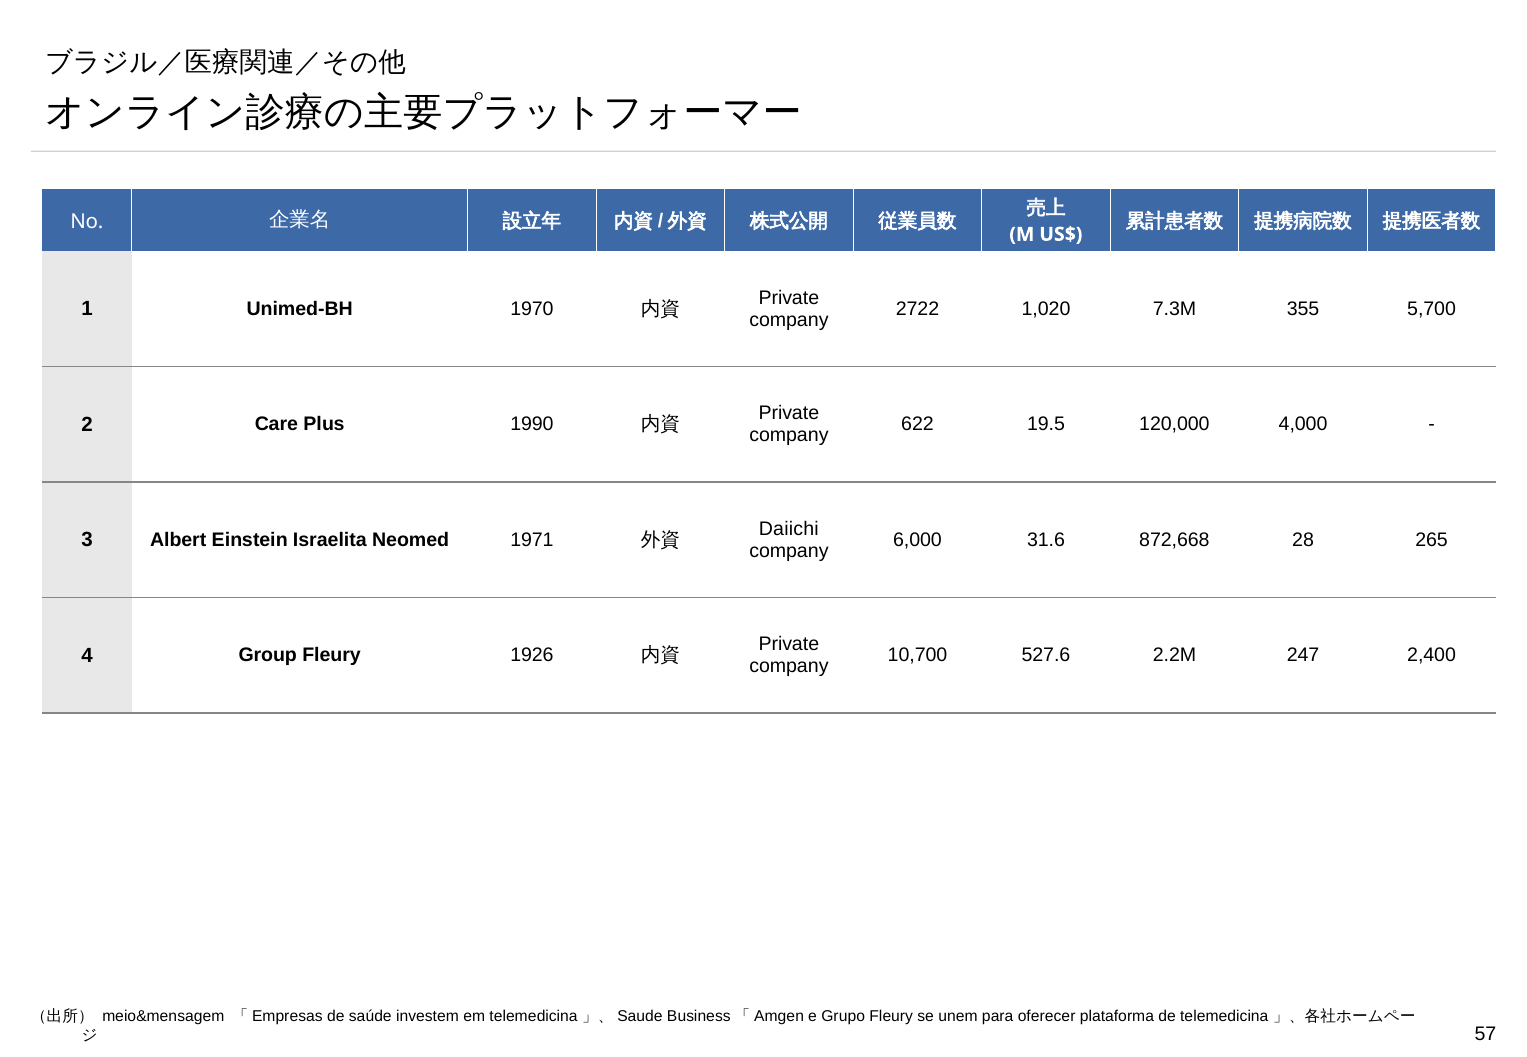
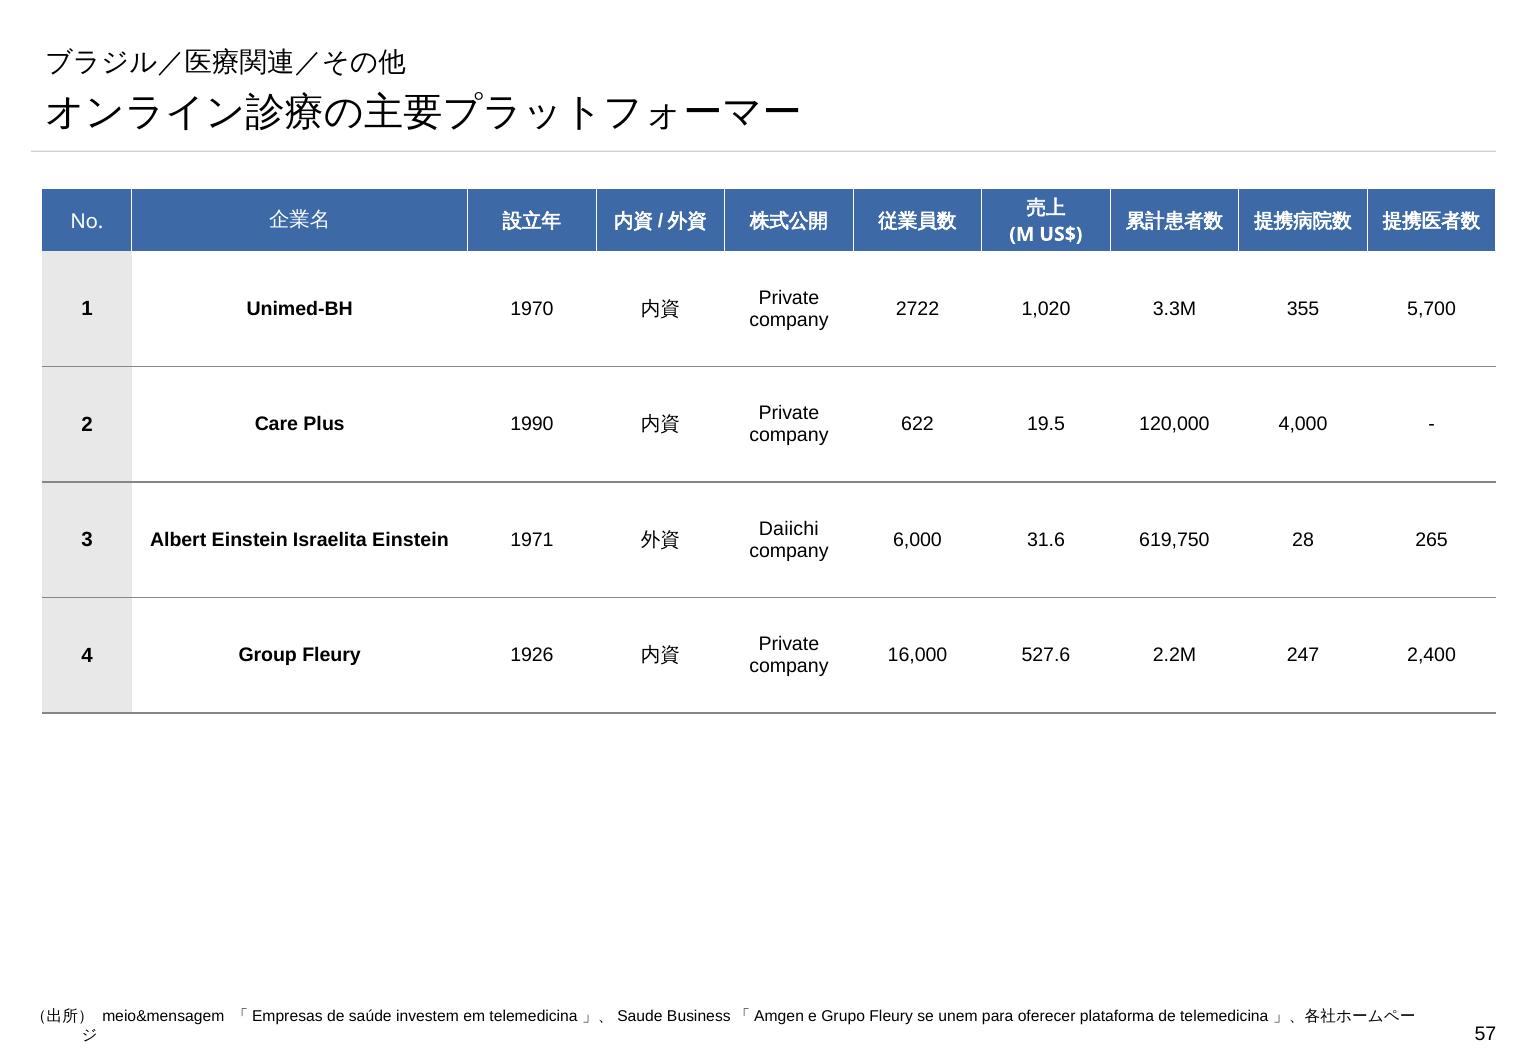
7.3M: 7.3M -> 3.3M
Israelita Neomed: Neomed -> Einstein
872,668: 872,668 -> 619,750
10,700: 10,700 -> 16,000
